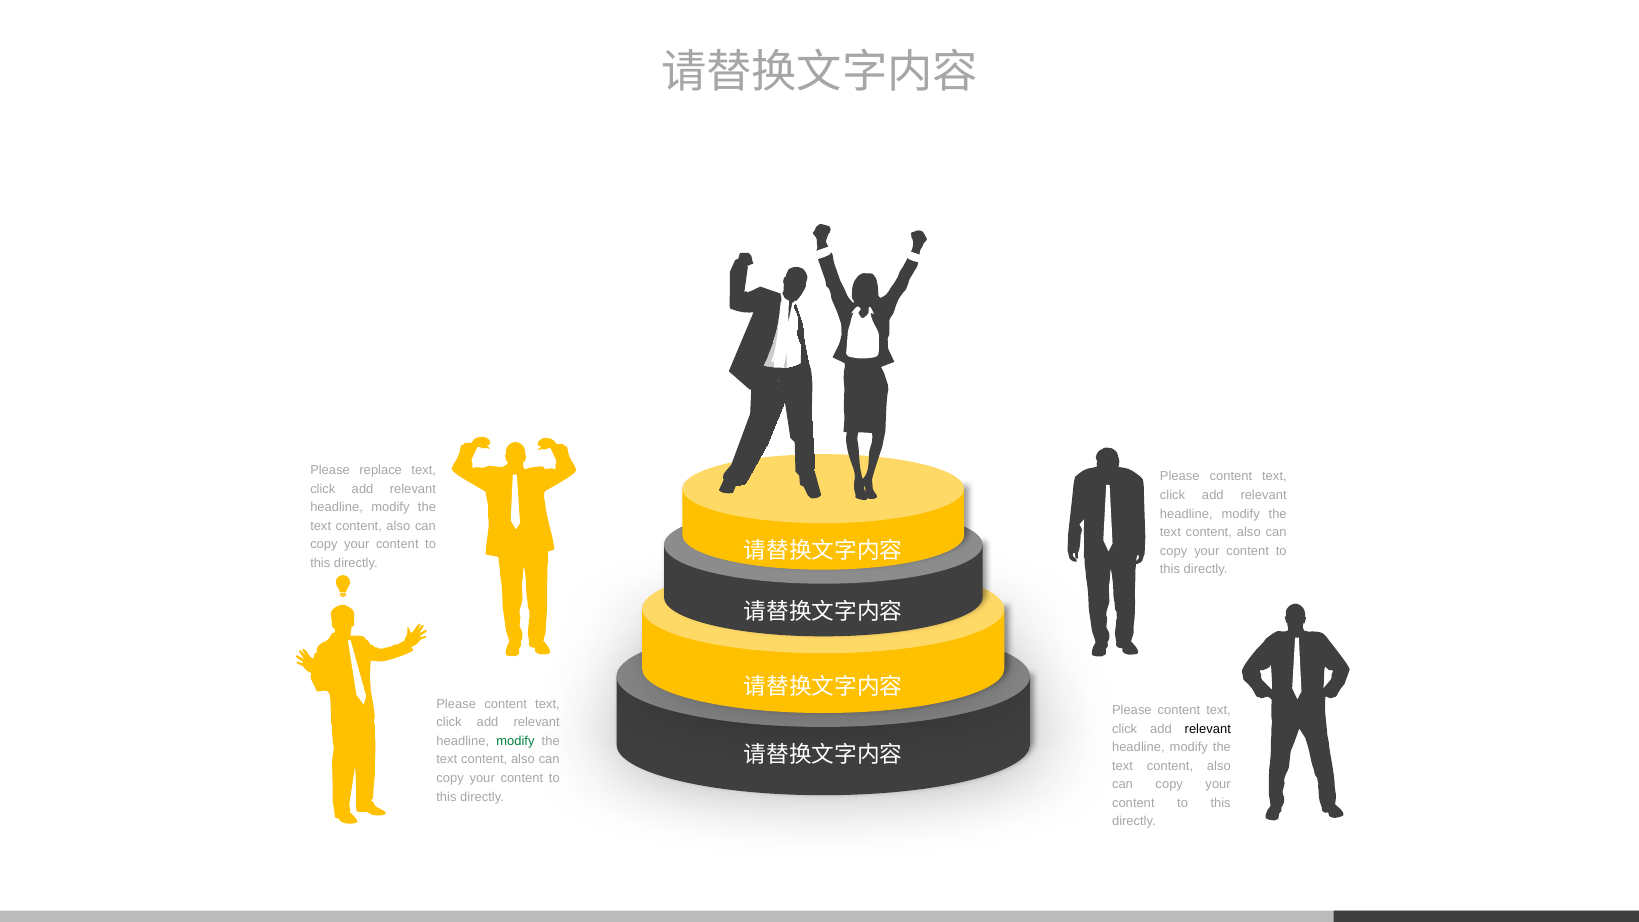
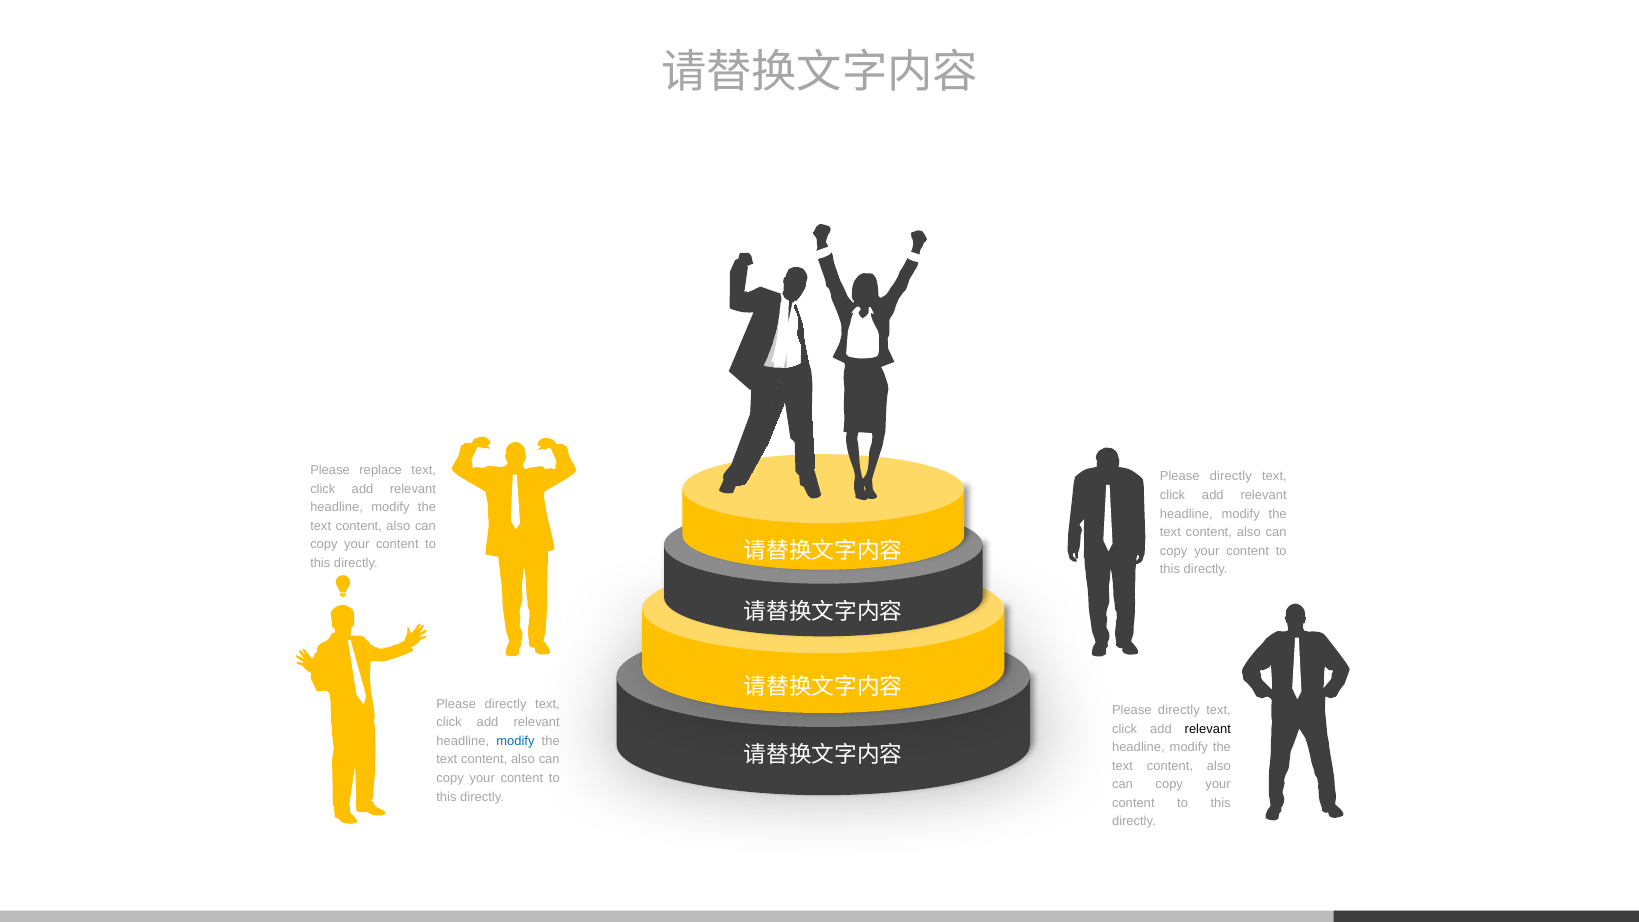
content at (1231, 477): content -> directly
content at (506, 704): content -> directly
content at (1179, 710): content -> directly
modify at (515, 741) colour: green -> blue
